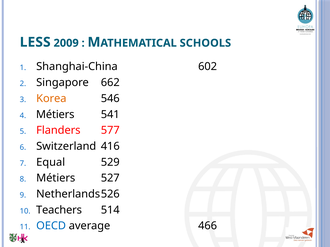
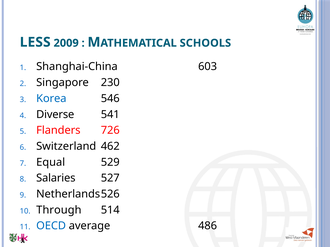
602: 602 -> 603
662: 662 -> 230
Korea colour: orange -> blue
Métiers at (55, 115): Métiers -> Diverse
577: 577 -> 726
416: 416 -> 462
Métiers at (56, 178): Métiers -> Salaries
Teachers: Teachers -> Through
466: 466 -> 486
